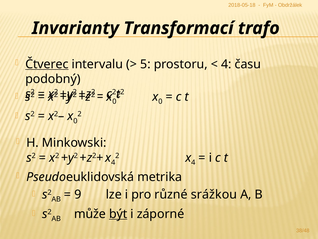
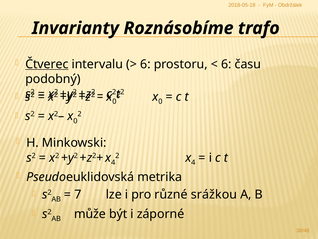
Transformací: Transformací -> Roznásobíme
5 at (145, 64): 5 -> 6
4 at (226, 64): 4 -> 6
9: 9 -> 7
být underline: present -> none
